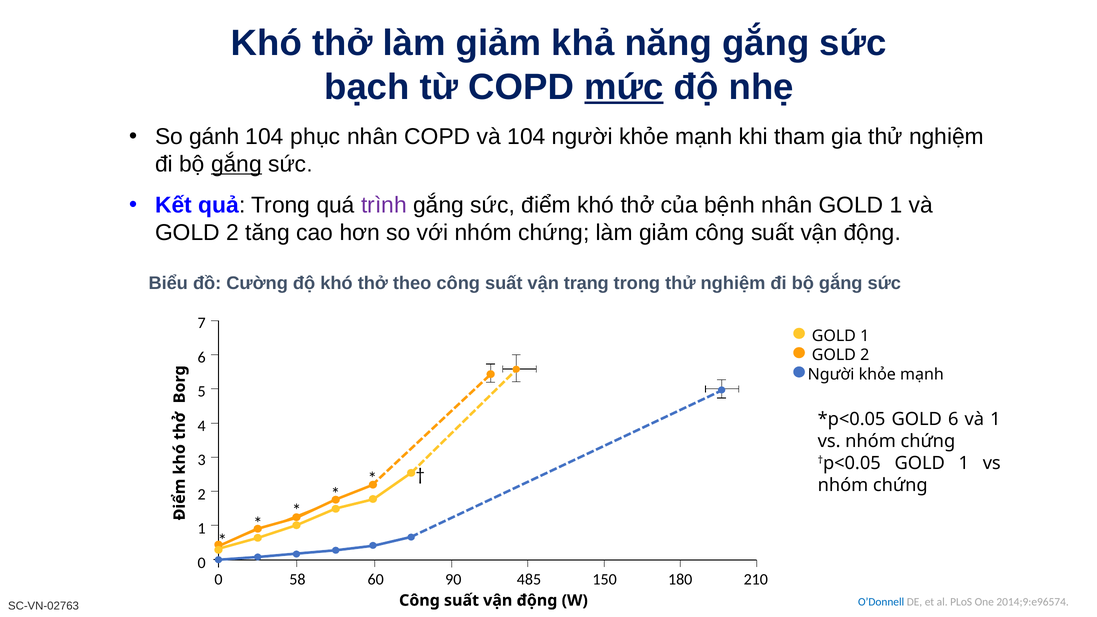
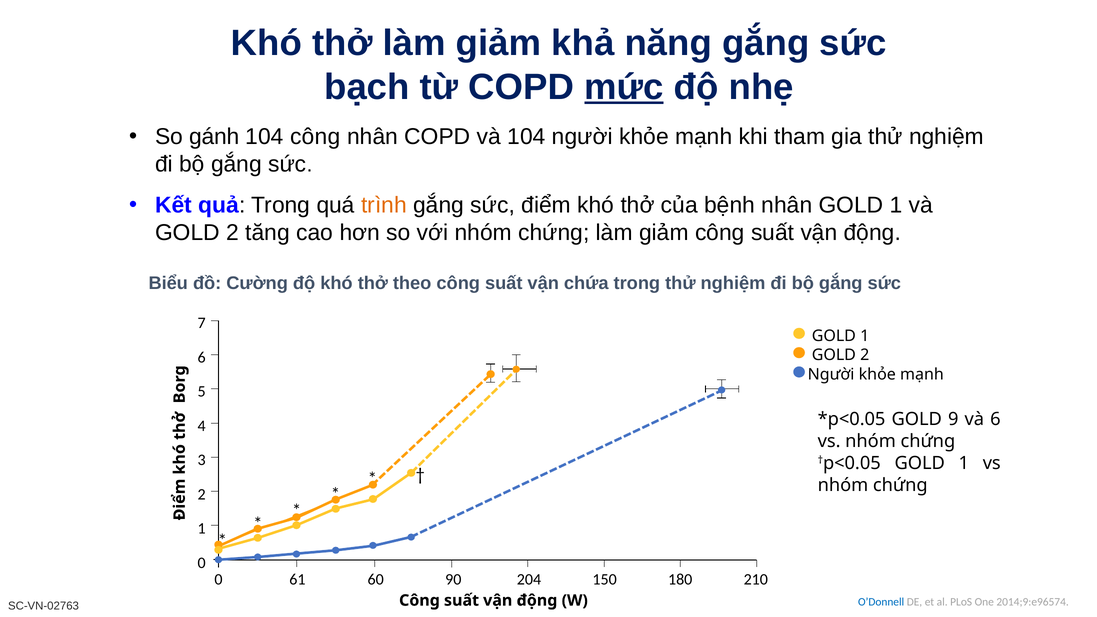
104 phục: phục -> công
gắng at (236, 164) underline: present -> none
trình colour: purple -> orange
trạng: trạng -> chứa
GOLD 6: 6 -> 9
và 1: 1 -> 6
58: 58 -> 61
485: 485 -> 204
